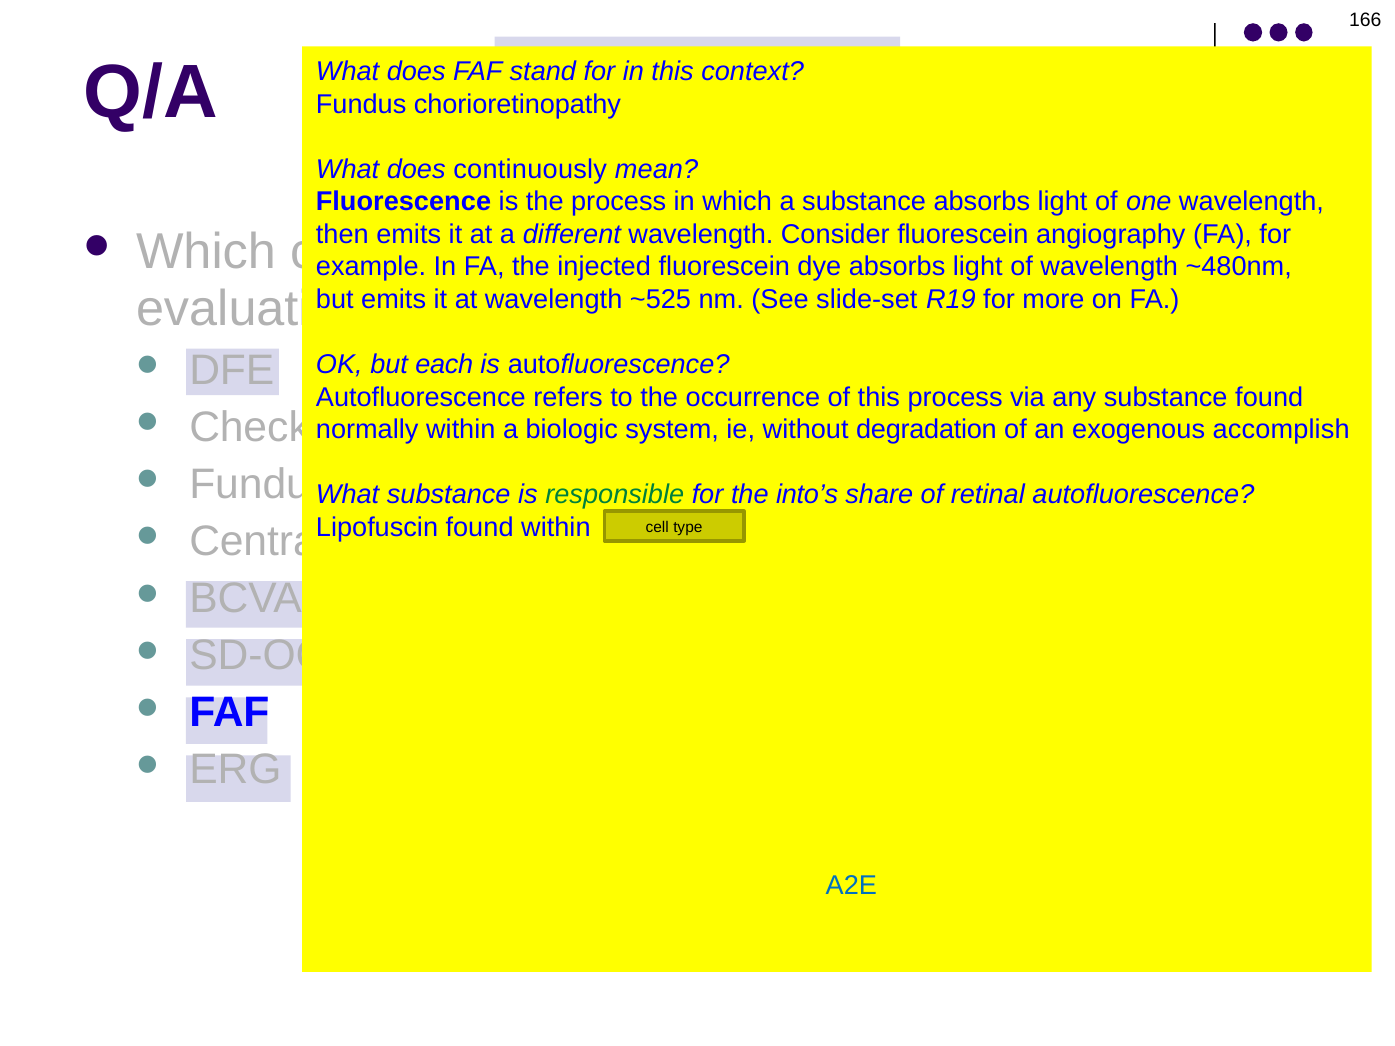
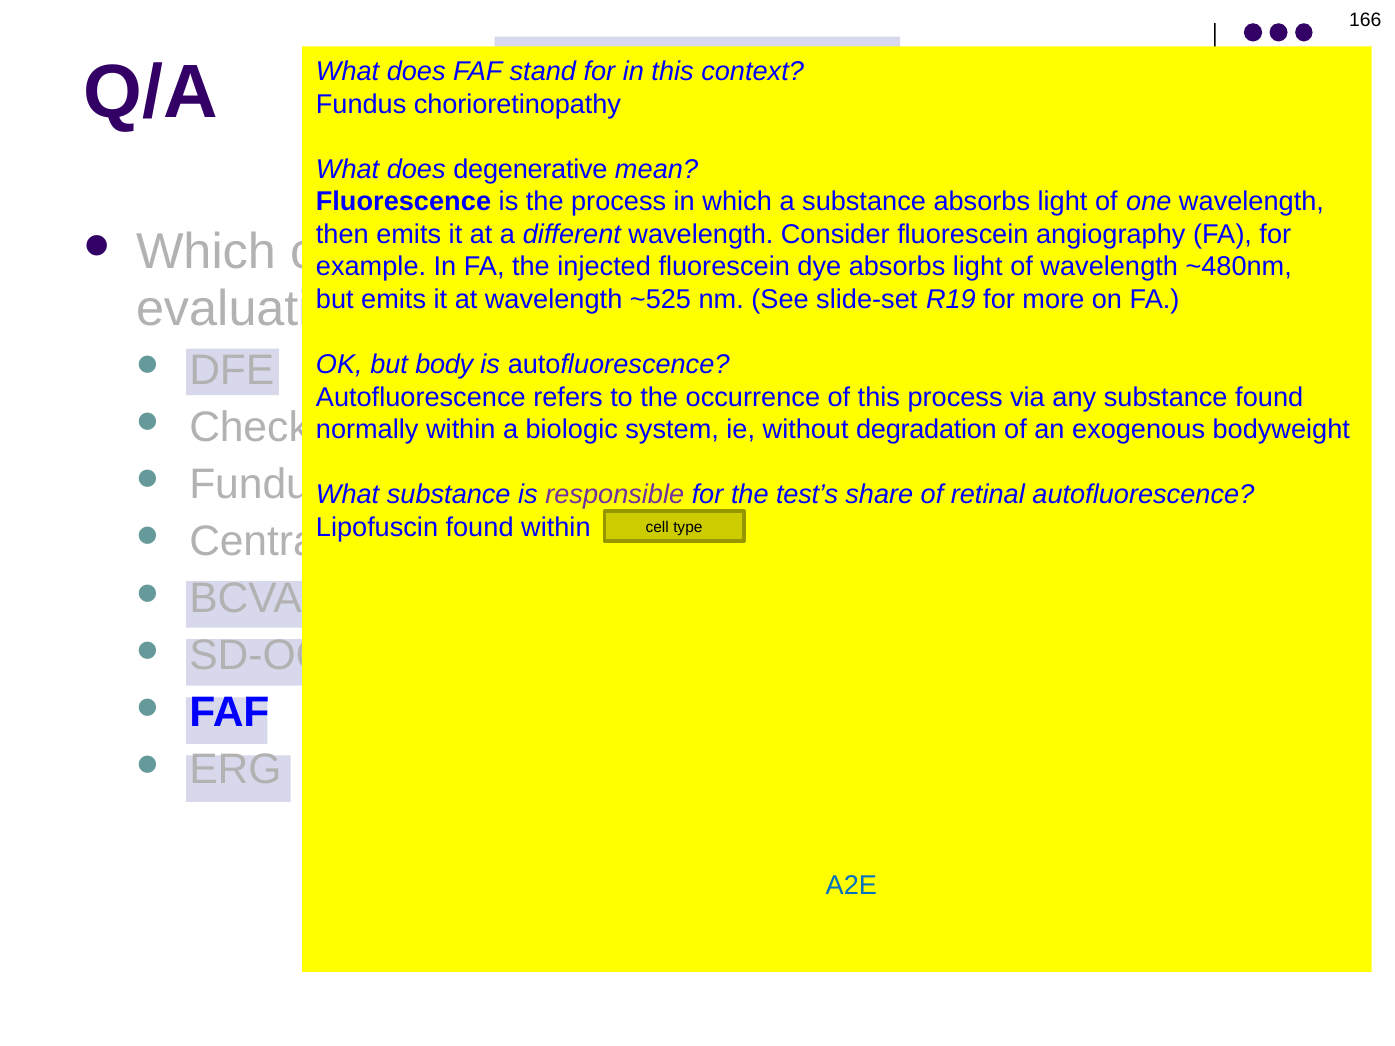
continuously: continuously -> degenerative
each: each -> body
accomplish: accomplish -> bodyweight
responsible colour: green -> purple
into’s: into’s -> test’s
